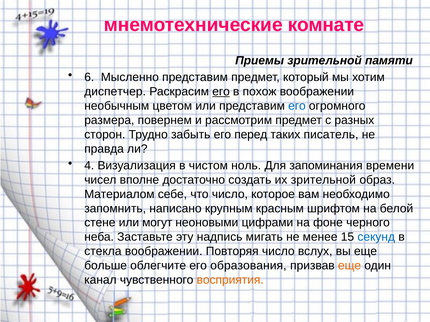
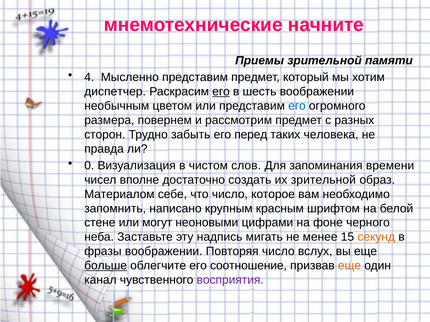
комнате: комнате -> начните
6: 6 -> 4
похож: похож -> шесть
писатель: писатель -> человека
4: 4 -> 0
ноль: ноль -> слов
секунд colour: blue -> orange
стекла: стекла -> фразы
больше underline: none -> present
образования: образования -> соотношение
восприятия colour: orange -> purple
